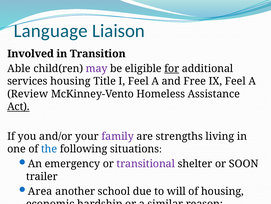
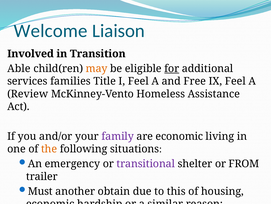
Language: Language -> Welcome
may colour: purple -> orange
services housing: housing -> families
Act underline: present -> none
are strengths: strengths -> economic
the colour: blue -> orange
SOON: SOON -> FROM
Area: Area -> Must
school: school -> obtain
will: will -> this
